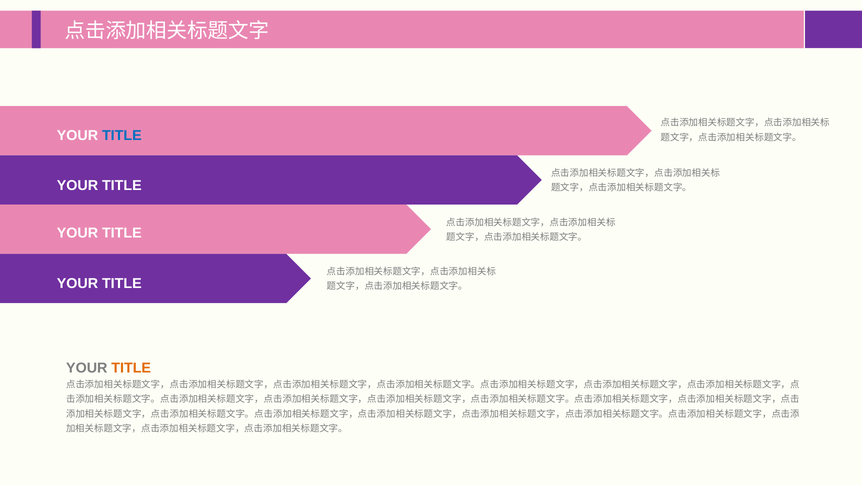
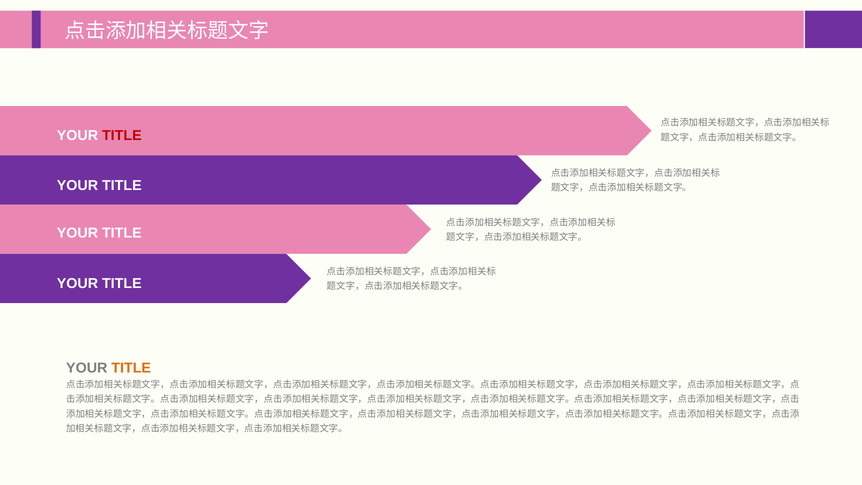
TITLE at (122, 135) colour: blue -> red
